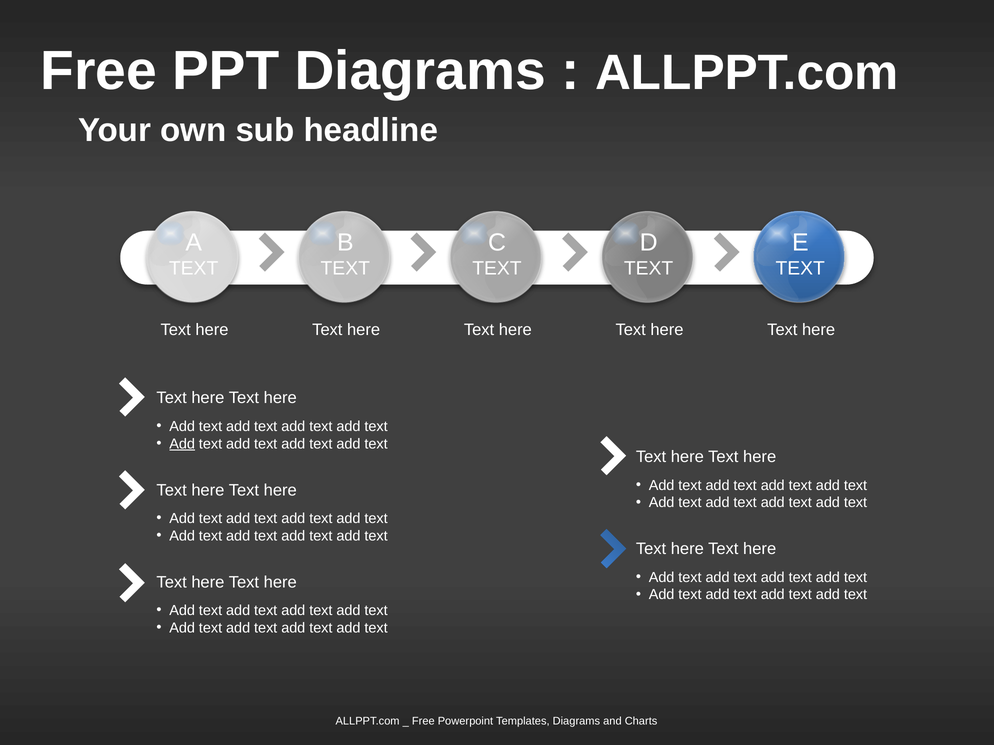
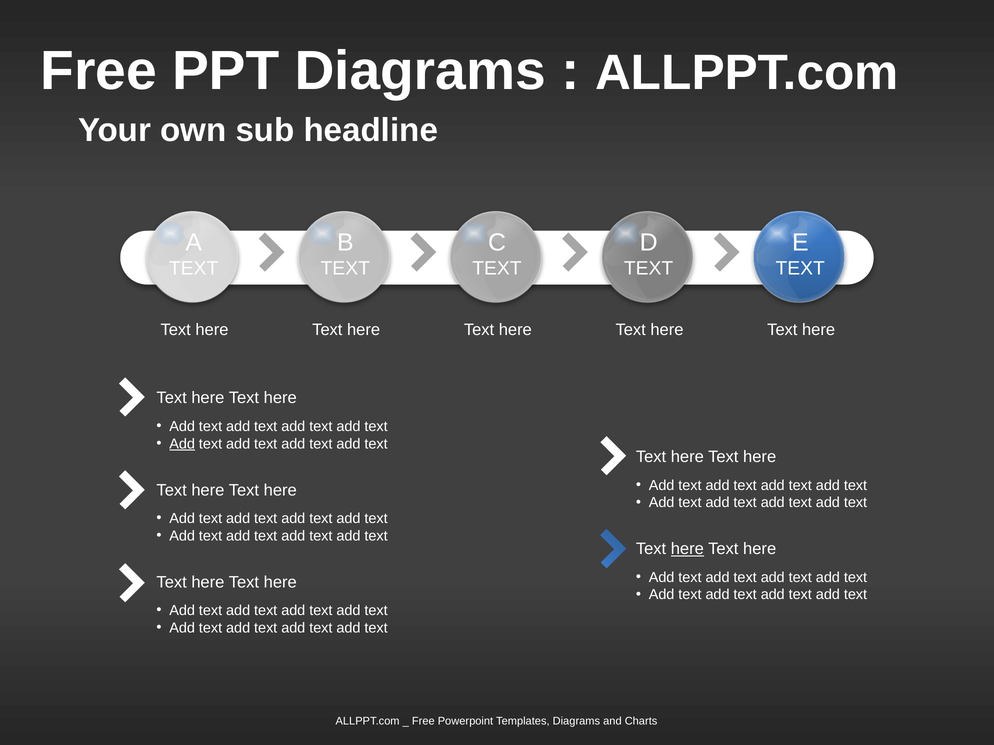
here at (687, 549) underline: none -> present
